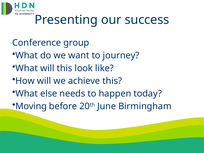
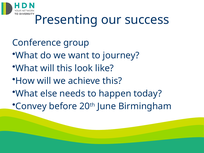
Moving: Moving -> Convey
